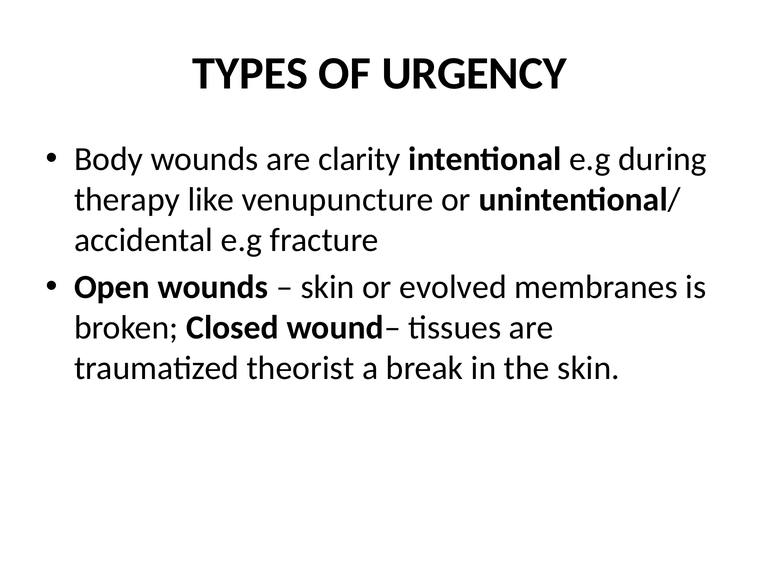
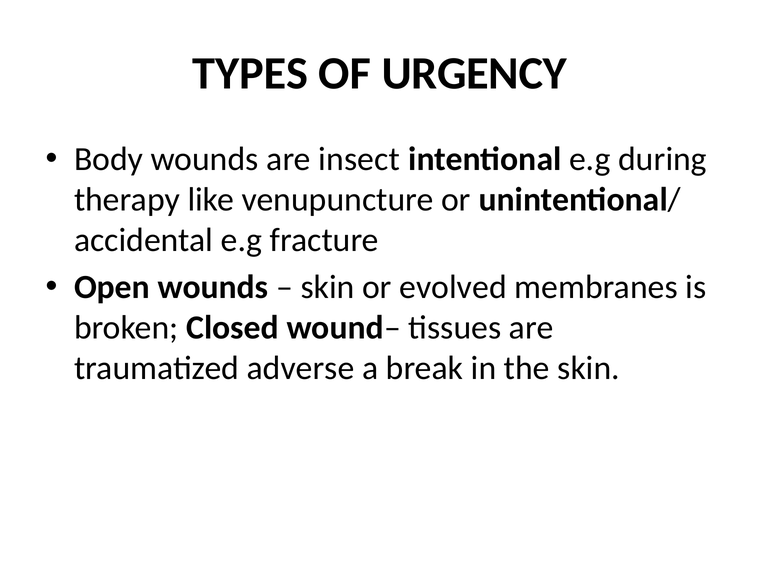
clarity: clarity -> insect
theorist: theorist -> adverse
